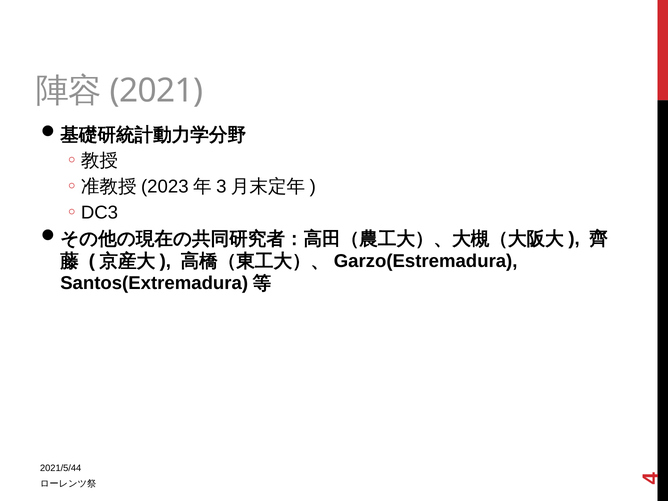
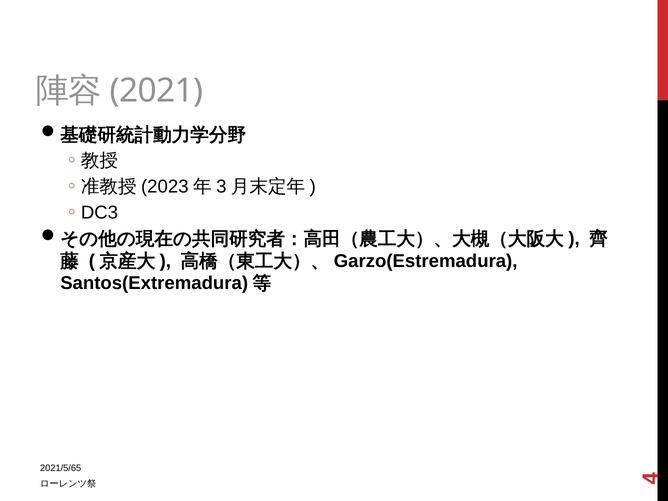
2021/5/44: 2021/5/44 -> 2021/5/65
